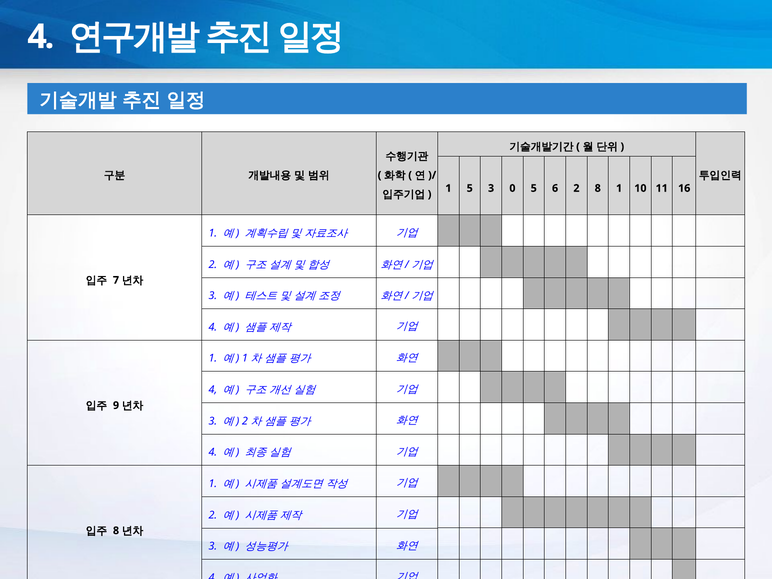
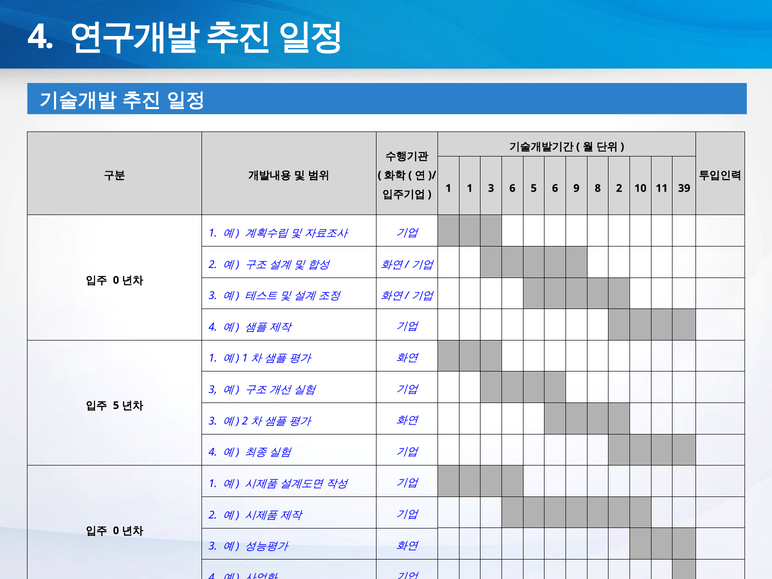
1 5: 5 -> 1
3 0: 0 -> 6
6 2: 2 -> 9
8 1: 1 -> 2
16: 16 -> 39
7 at (116, 280): 7 -> 0
4 at (213, 390): 4 -> 3
9 at (116, 405): 9 -> 5
8 at (116, 531): 8 -> 0
